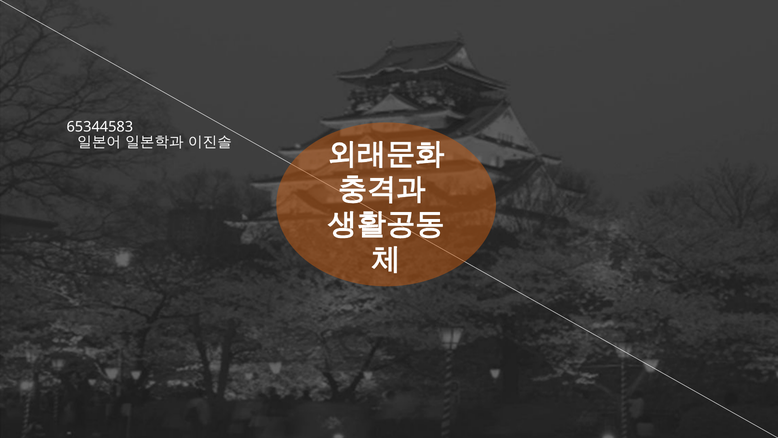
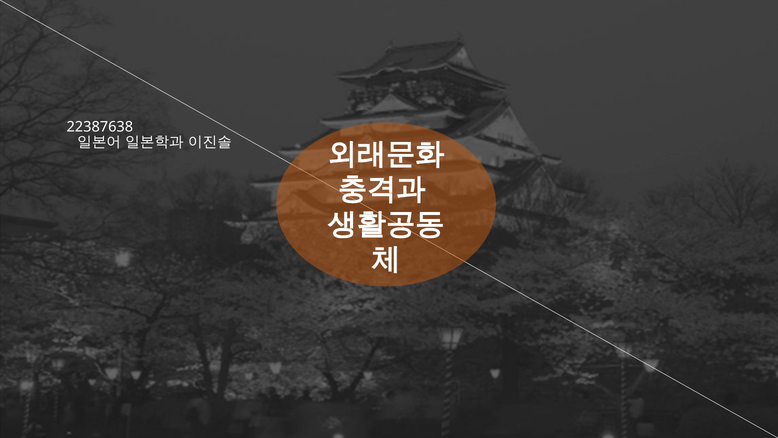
65344583: 65344583 -> 22387638
